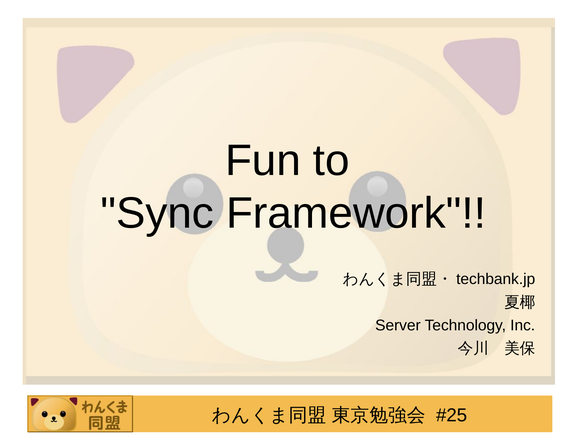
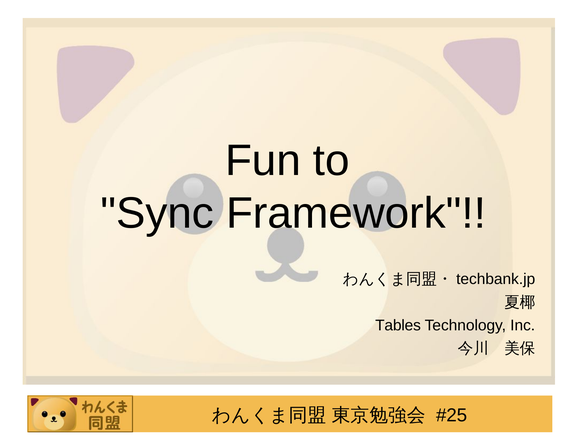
Server: Server -> Tables
